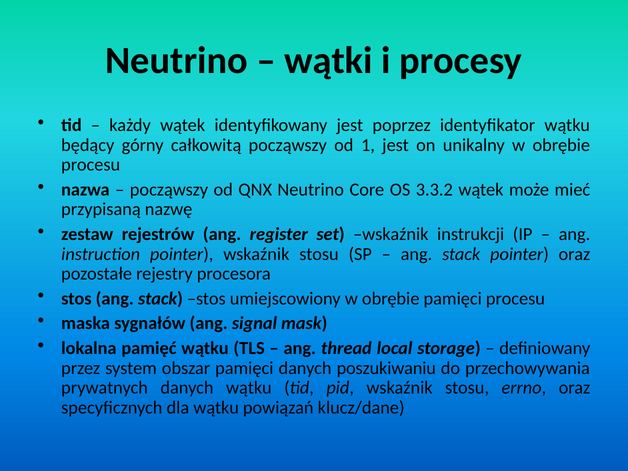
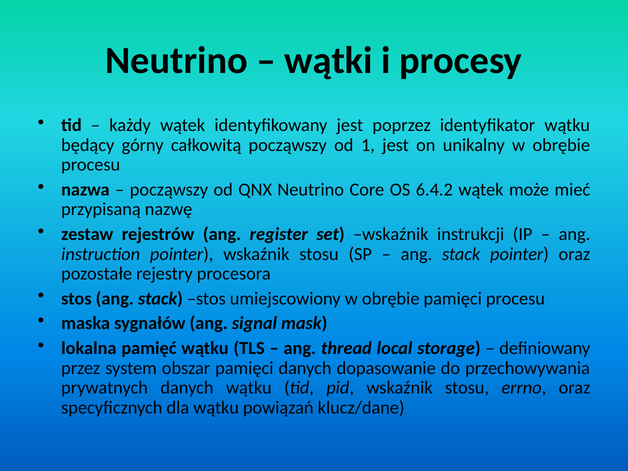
3.3.2: 3.3.2 -> 6.4.2
poszukiwaniu: poszukiwaniu -> dopasowanie
